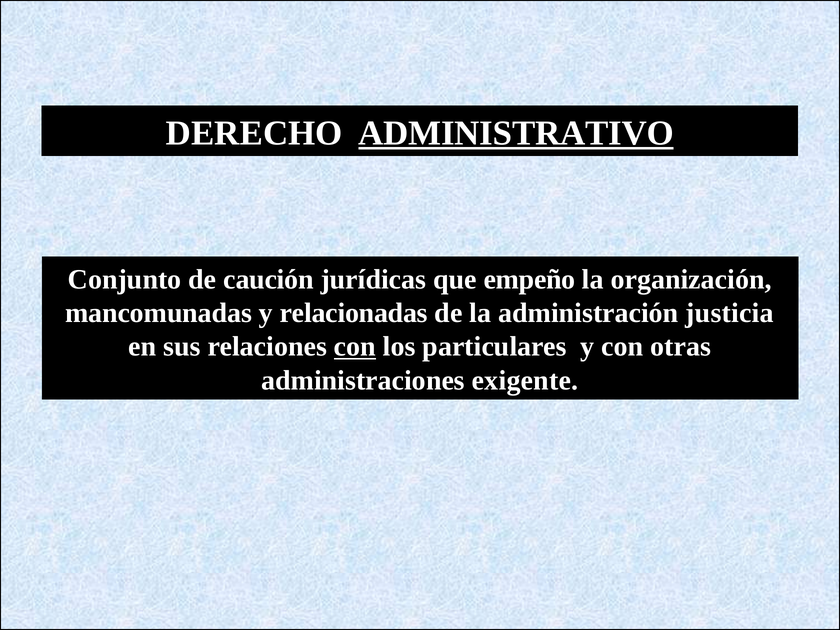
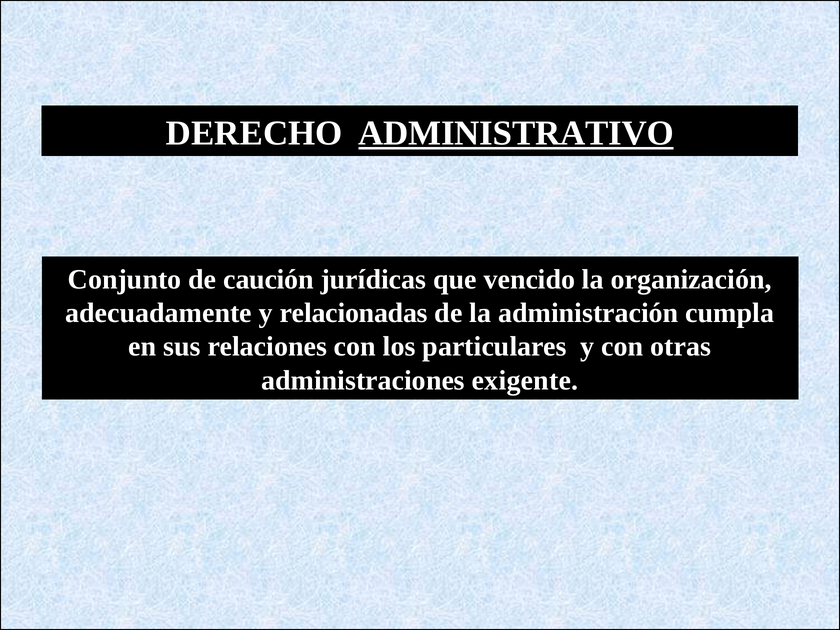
empeño: empeño -> vencido
mancomunadas: mancomunadas -> adecuadamente
justicia: justicia -> cumpla
con at (355, 347) underline: present -> none
